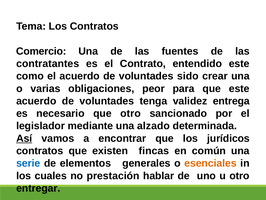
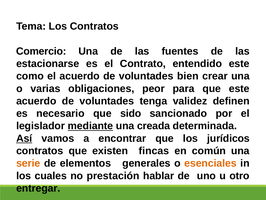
contratantes: contratantes -> estacionarse
sido: sido -> bien
entrega: entrega -> definen
que otro: otro -> sido
mediante underline: none -> present
alzado: alzado -> creada
serie colour: blue -> orange
